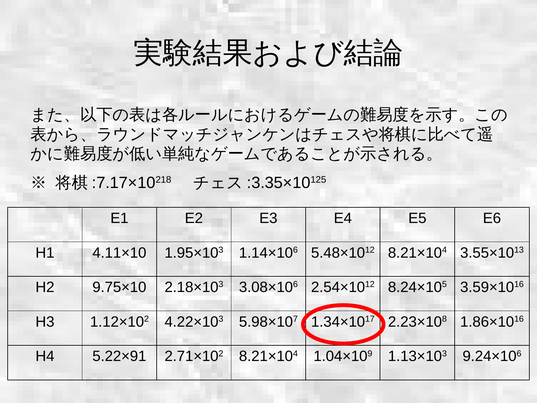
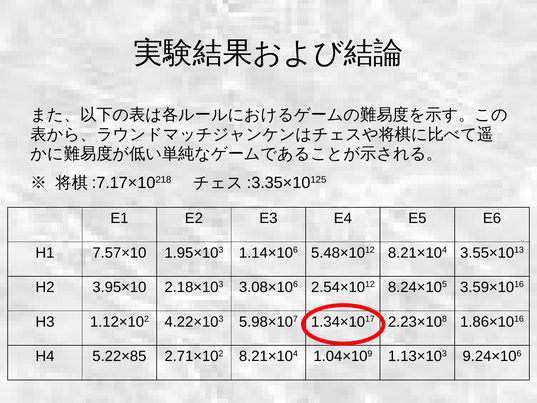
4.11×10: 4.11×10 -> 7.57×10
9.75×10: 9.75×10 -> 3.95×10
5.22×91: 5.22×91 -> 5.22×85
